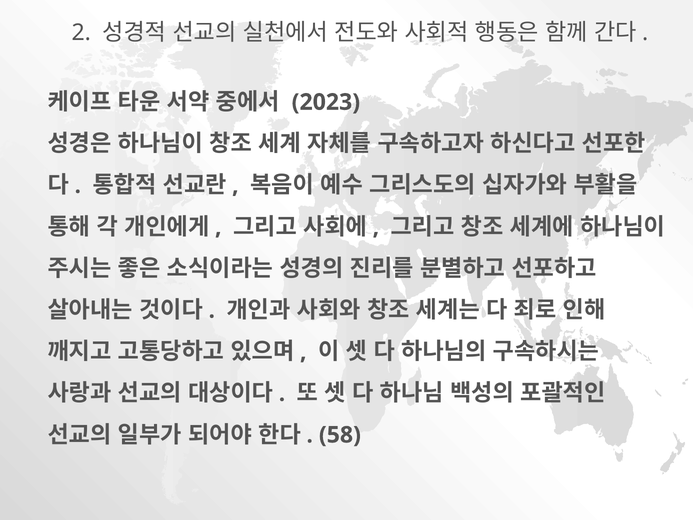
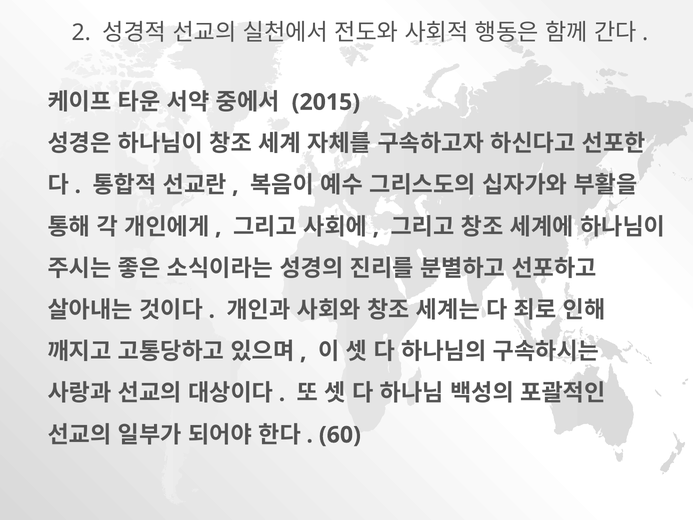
2023: 2023 -> 2015
58: 58 -> 60
